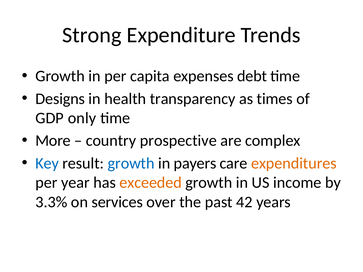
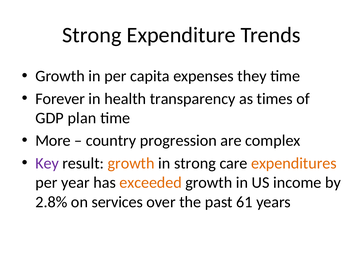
debt: debt -> they
Designs: Designs -> Forever
only: only -> plan
prospective: prospective -> progression
Key colour: blue -> purple
growth at (131, 163) colour: blue -> orange
in payers: payers -> strong
3.3%: 3.3% -> 2.8%
42: 42 -> 61
